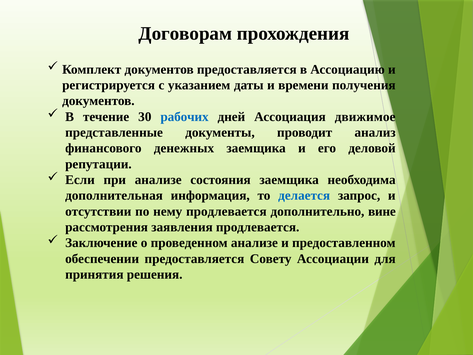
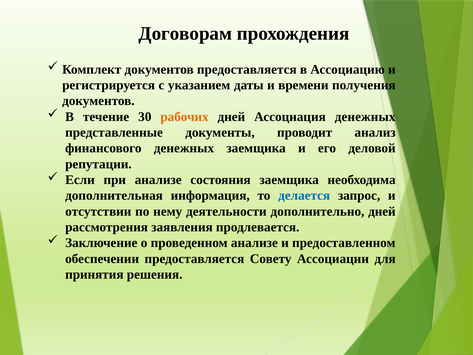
рабочих colour: blue -> orange
Ассоциация движимое: движимое -> денежных
нему продлевается: продлевается -> деятельности
дополнительно вине: вине -> дней
